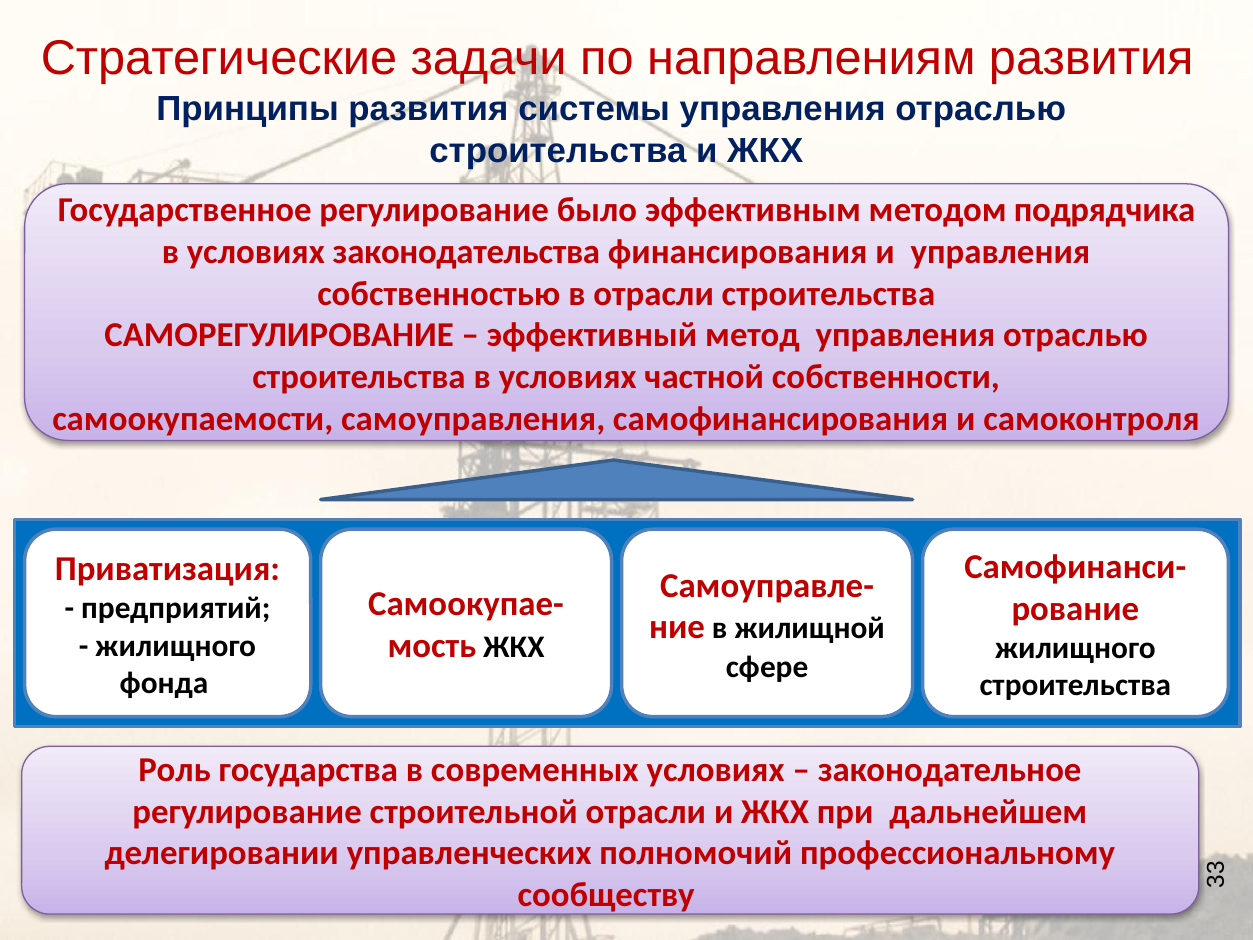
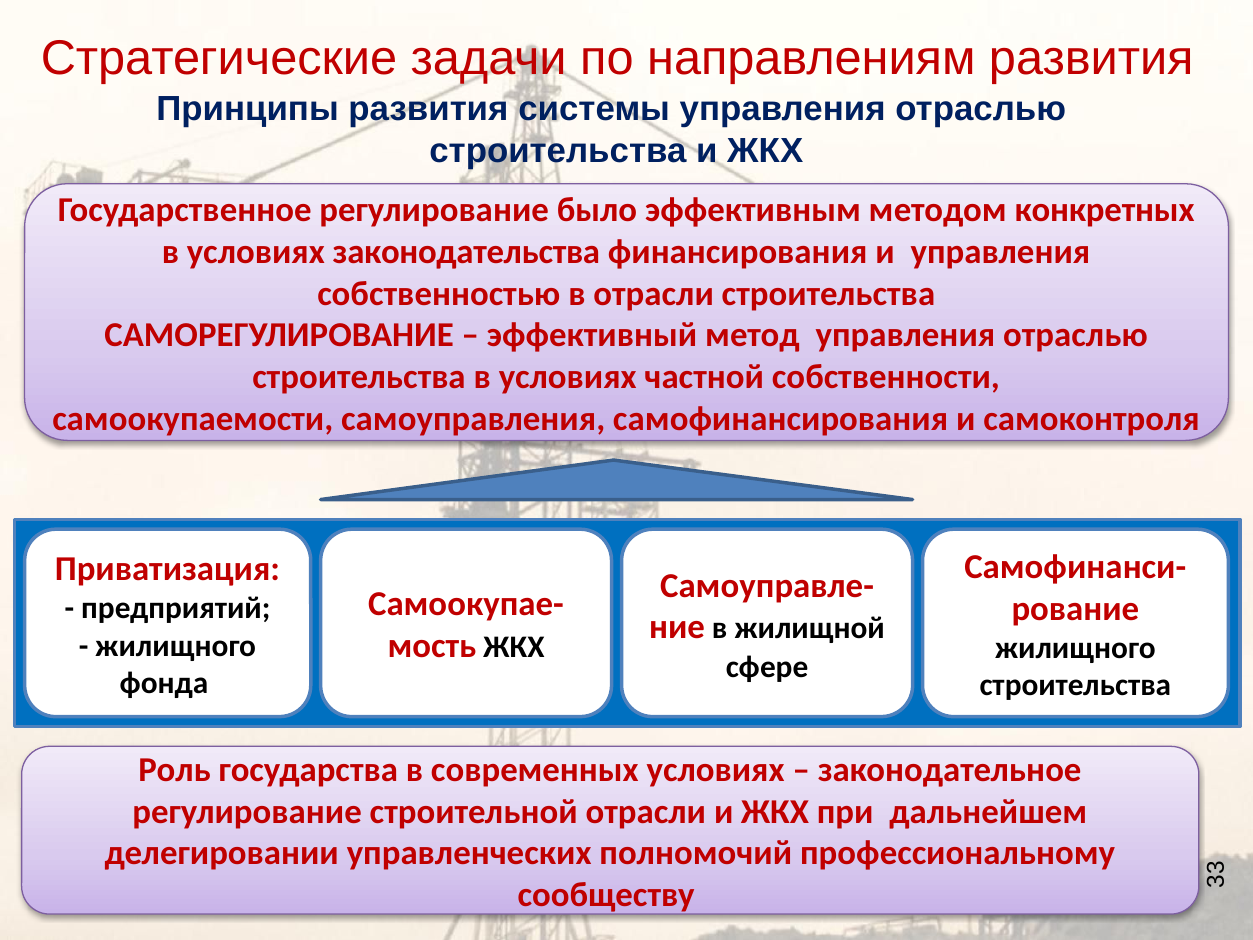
подрядчика: подрядчика -> конкретных
